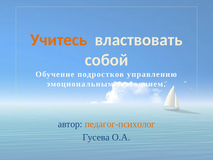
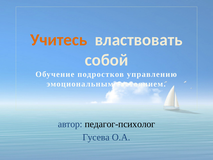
педагог-психолог colour: orange -> black
